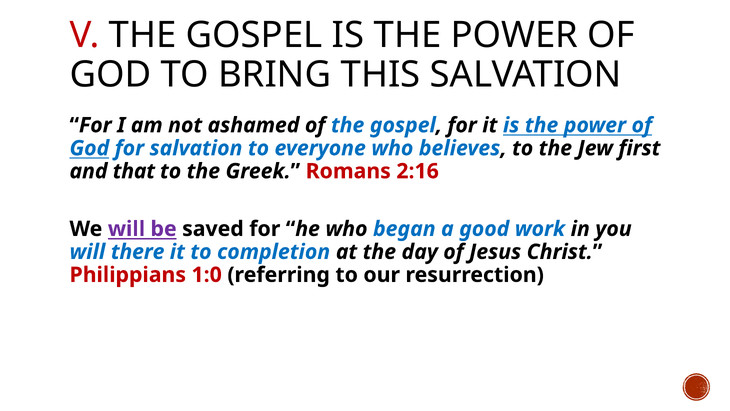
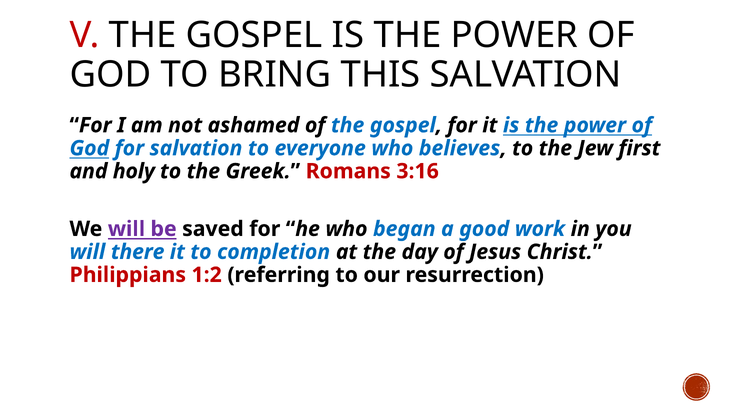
that: that -> holy
2:16: 2:16 -> 3:16
1:0: 1:0 -> 1:2
